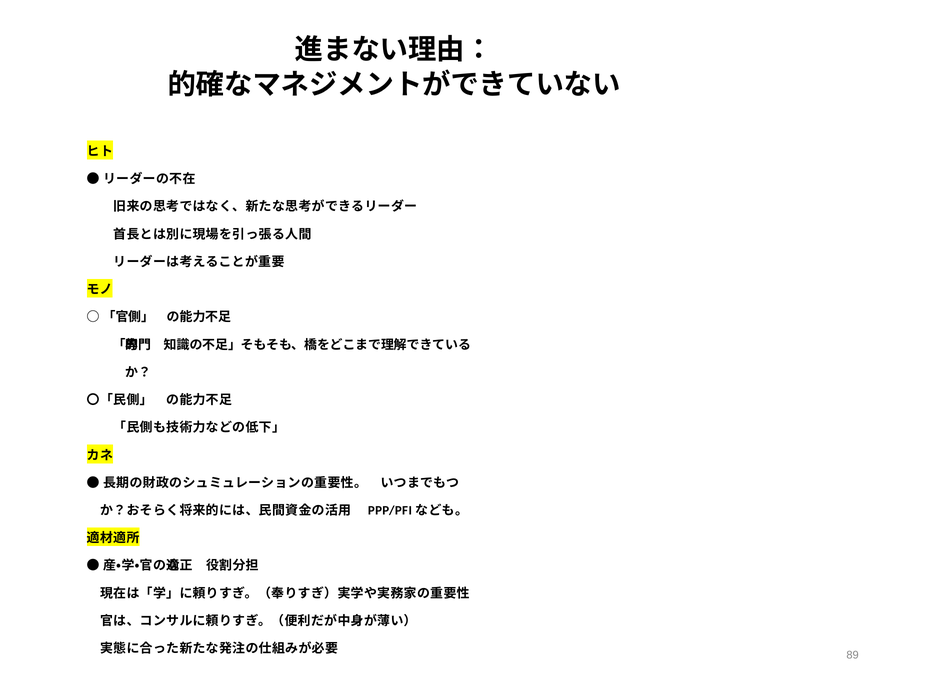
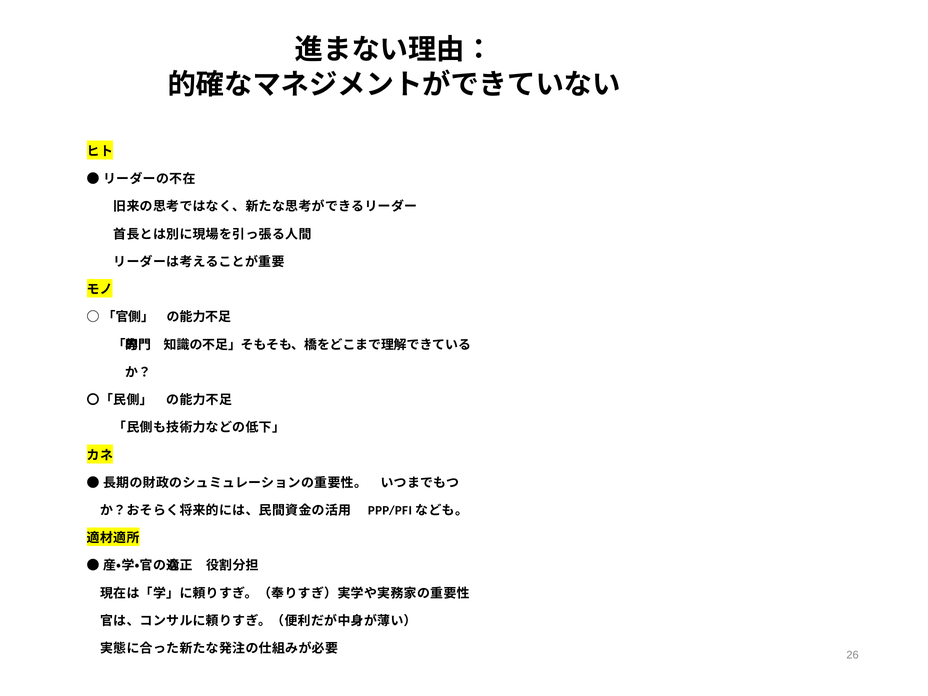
89: 89 -> 26
